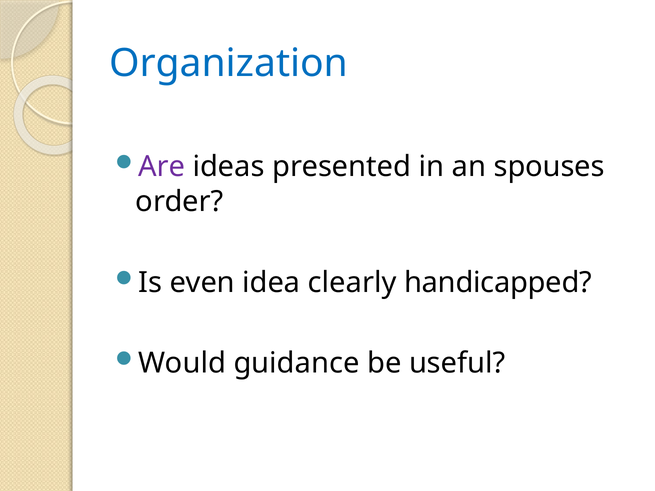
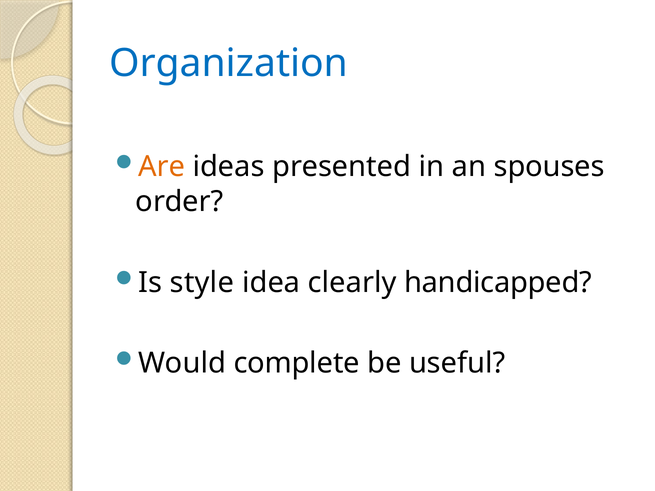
Are colour: purple -> orange
even: even -> style
guidance: guidance -> complete
